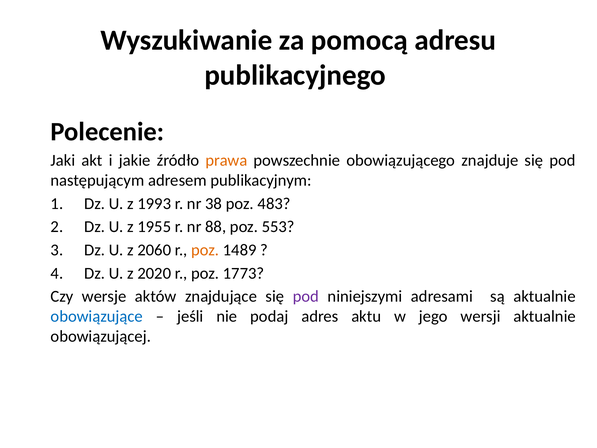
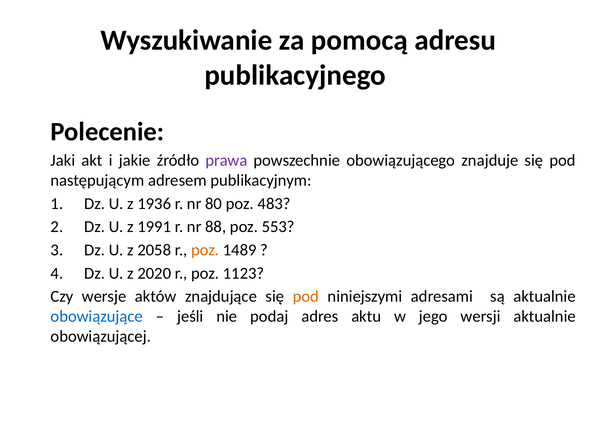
prawa colour: orange -> purple
1993: 1993 -> 1936
38: 38 -> 80
1955: 1955 -> 1991
2060: 2060 -> 2058
1773: 1773 -> 1123
pod at (306, 296) colour: purple -> orange
